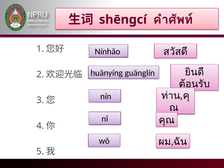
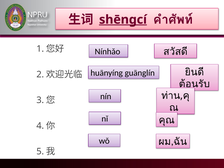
shēngcí underline: none -> present
